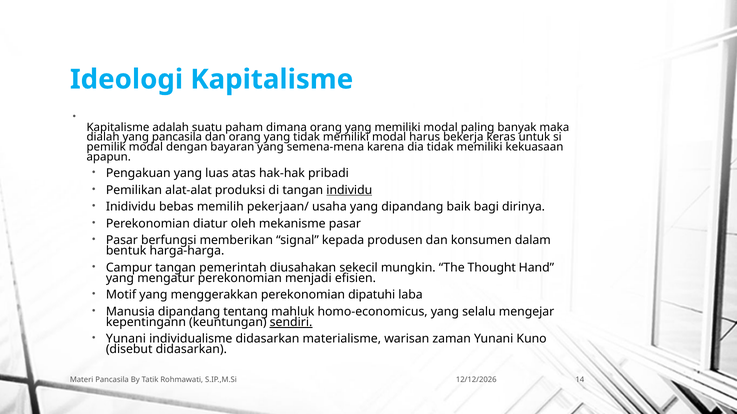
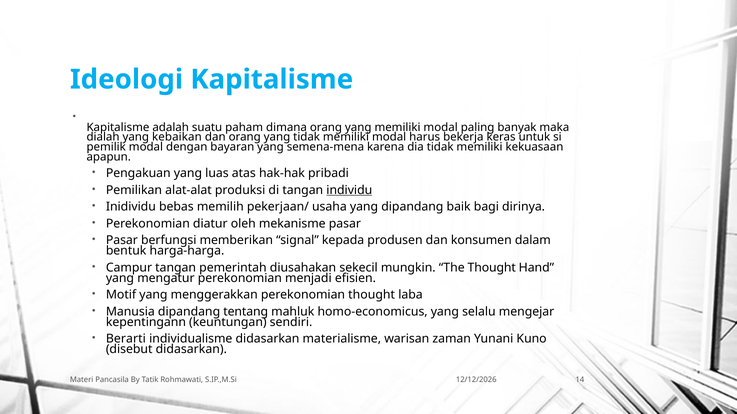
yang pancasila: pancasila -> kebaikan
perekonomian dipatuhi: dipatuhi -> thought
sendiri underline: present -> none
Yunani at (126, 339): Yunani -> Berarti
